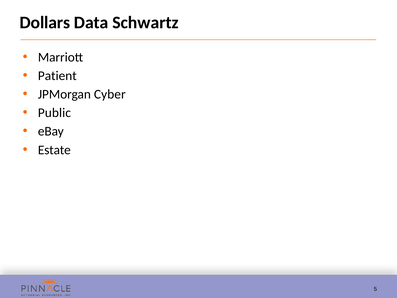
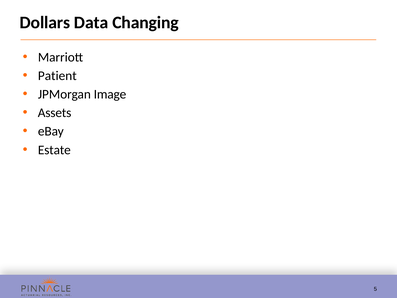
Schwartz: Schwartz -> Changing
Cyber: Cyber -> Image
Public: Public -> Assets
